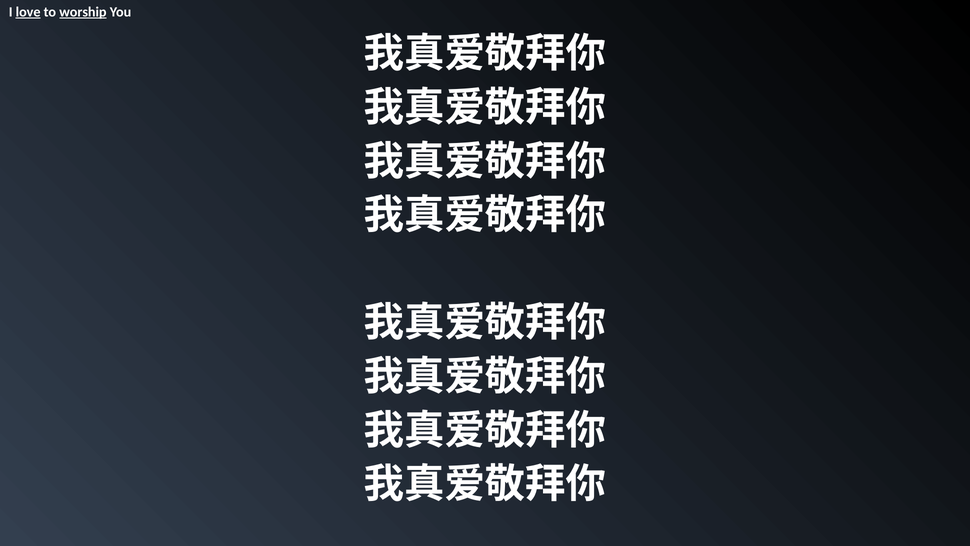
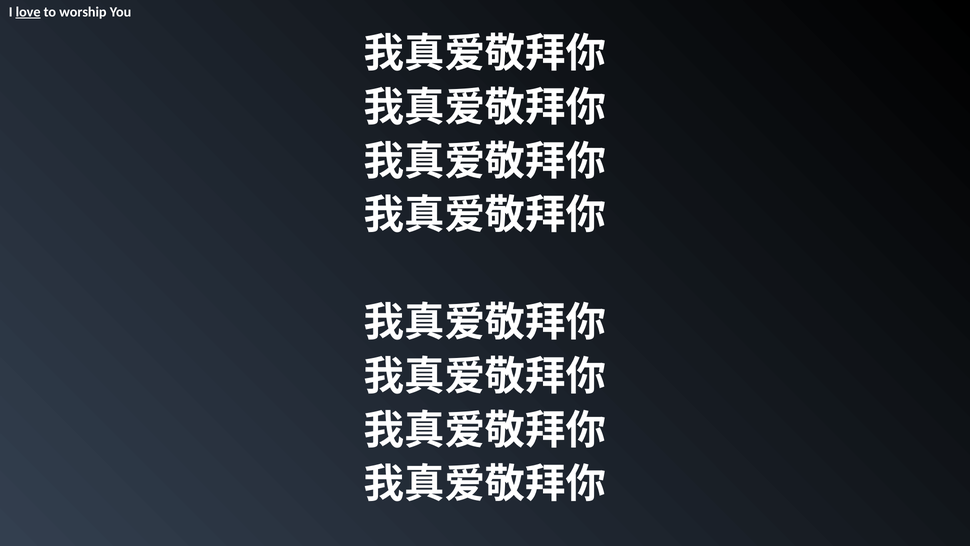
worship underline: present -> none
